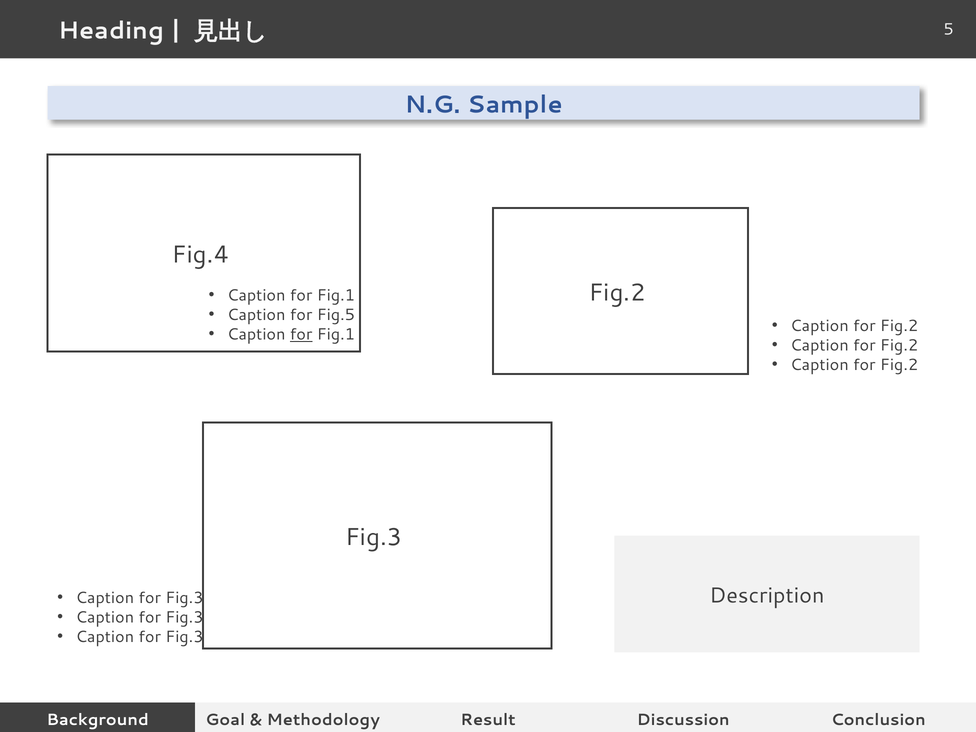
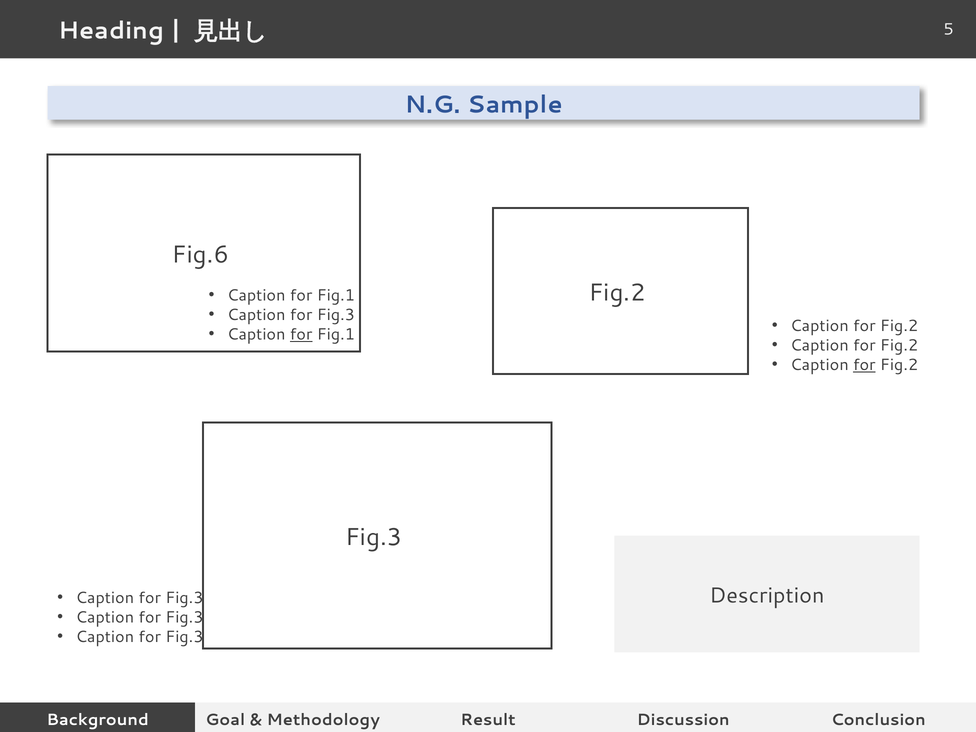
Fig.4: Fig.4 -> Fig.6
Fig.5 at (336, 315): Fig.5 -> Fig.3
for at (864, 365) underline: none -> present
